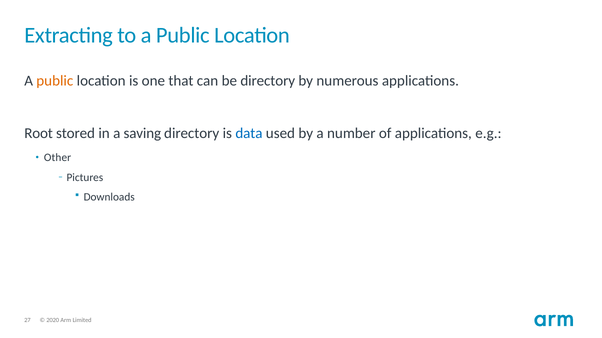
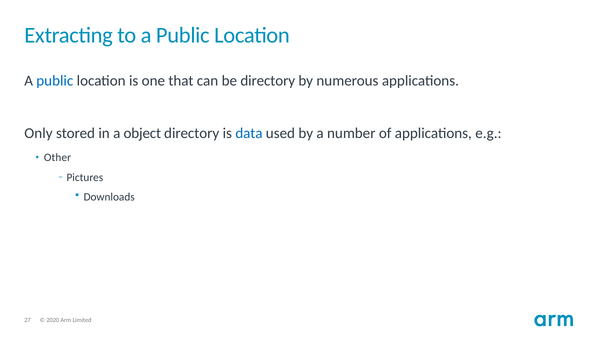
public at (55, 81) colour: orange -> blue
Root: Root -> Only
saving: saving -> object
